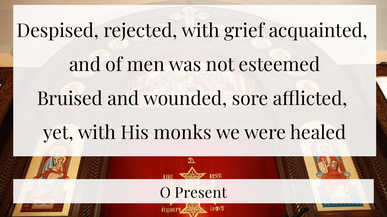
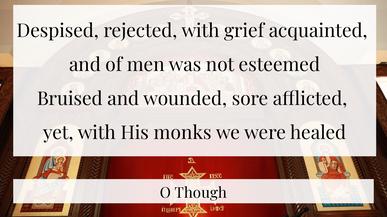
Present: Present -> Though
